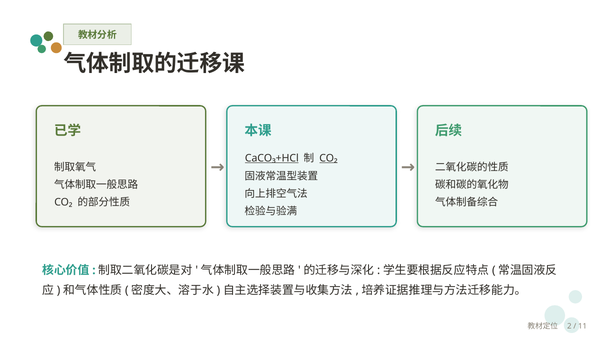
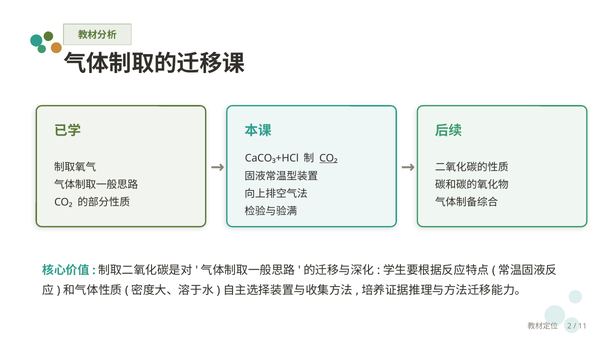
CaCO₃+HCl underline: present -> none
